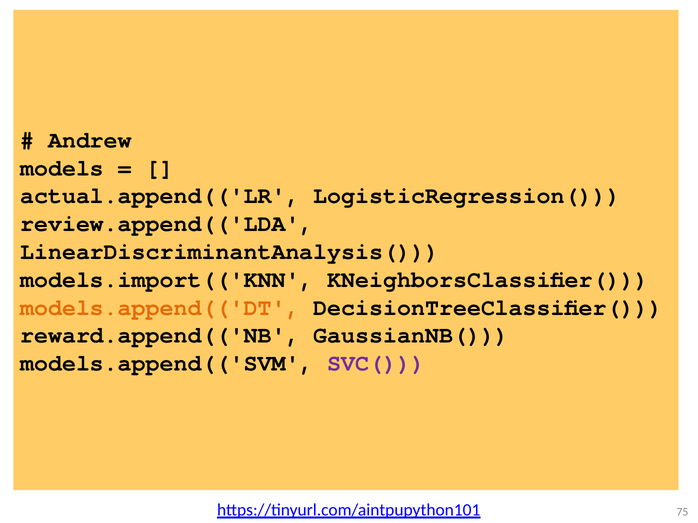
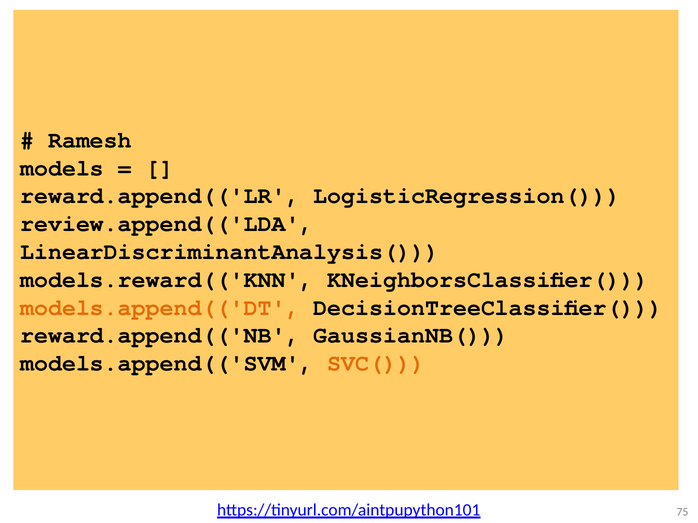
Andrew: Andrew -> Ramesh
actual.append(('LR: actual.append(('LR -> reward.append(('LR
models.import(('KNN: models.import(('KNN -> models.reward(('KNN
SVC( colour: purple -> orange
